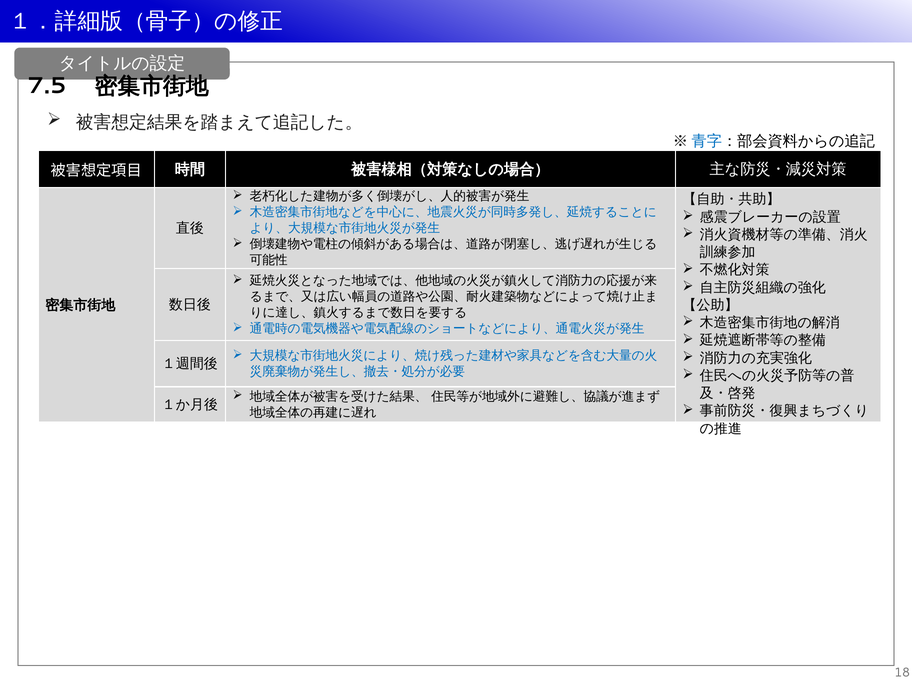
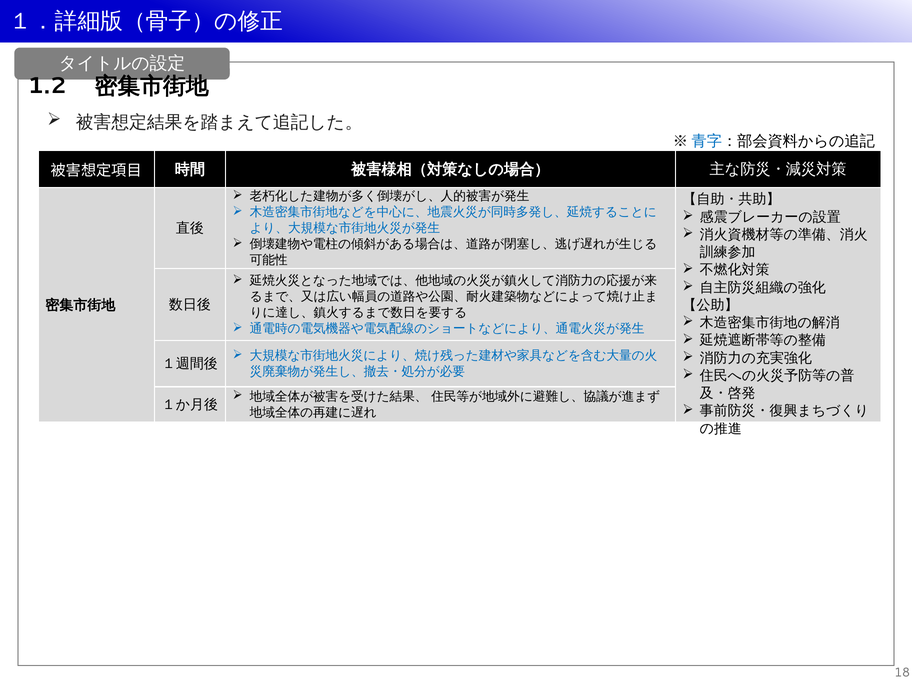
7.5: 7.5 -> 1.2
